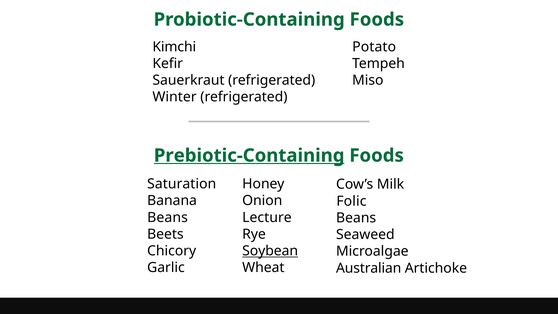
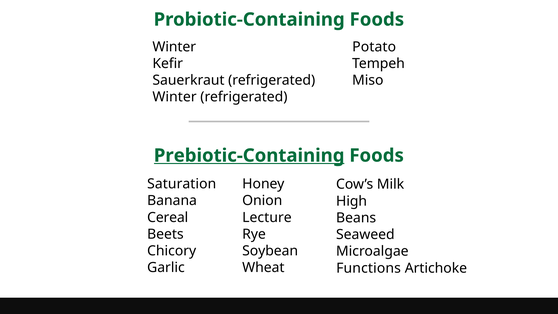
Kimchi at (174, 47): Kimchi -> Winter
Folic: Folic -> High
Beans at (168, 217): Beans -> Cereal
Soybean underline: present -> none
Australian: Australian -> Functions
